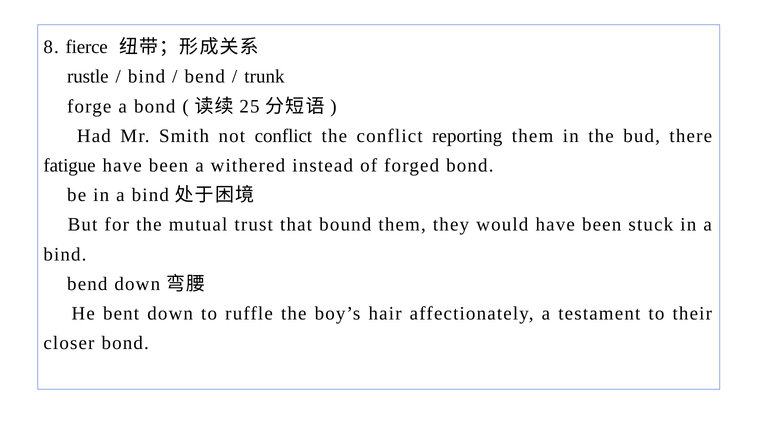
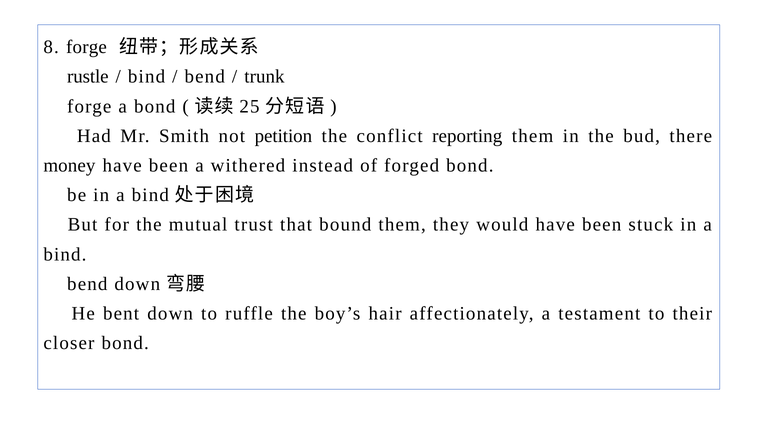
8 fierce: fierce -> forge
not conflict: conflict -> petition
fatigue: fatigue -> money
